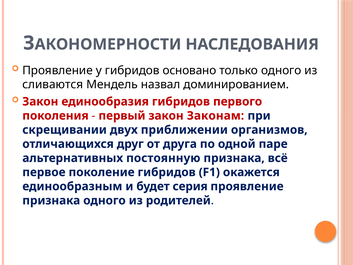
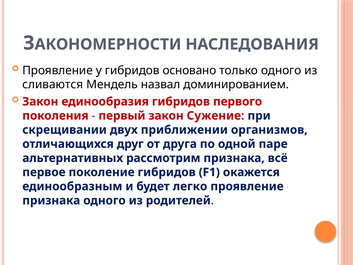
Законам: Законам -> Сужение
постоянную: постоянную -> рассмотрим
серия: серия -> легко
